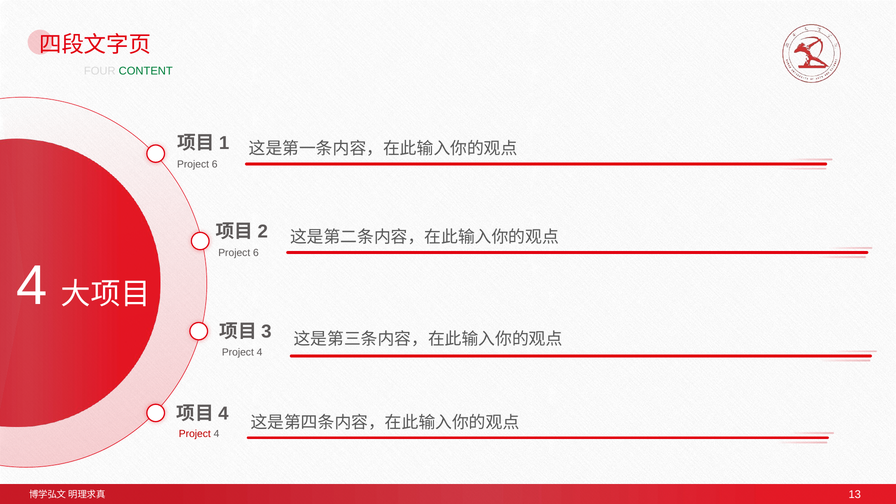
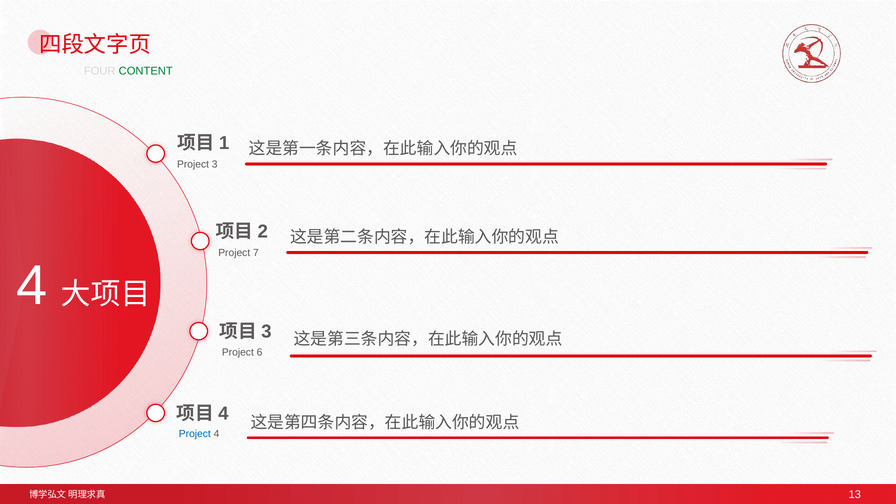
6 at (215, 164): 6 -> 3
6 at (256, 253): 6 -> 7
4 at (260, 352): 4 -> 6
Project at (195, 434) colour: red -> blue
